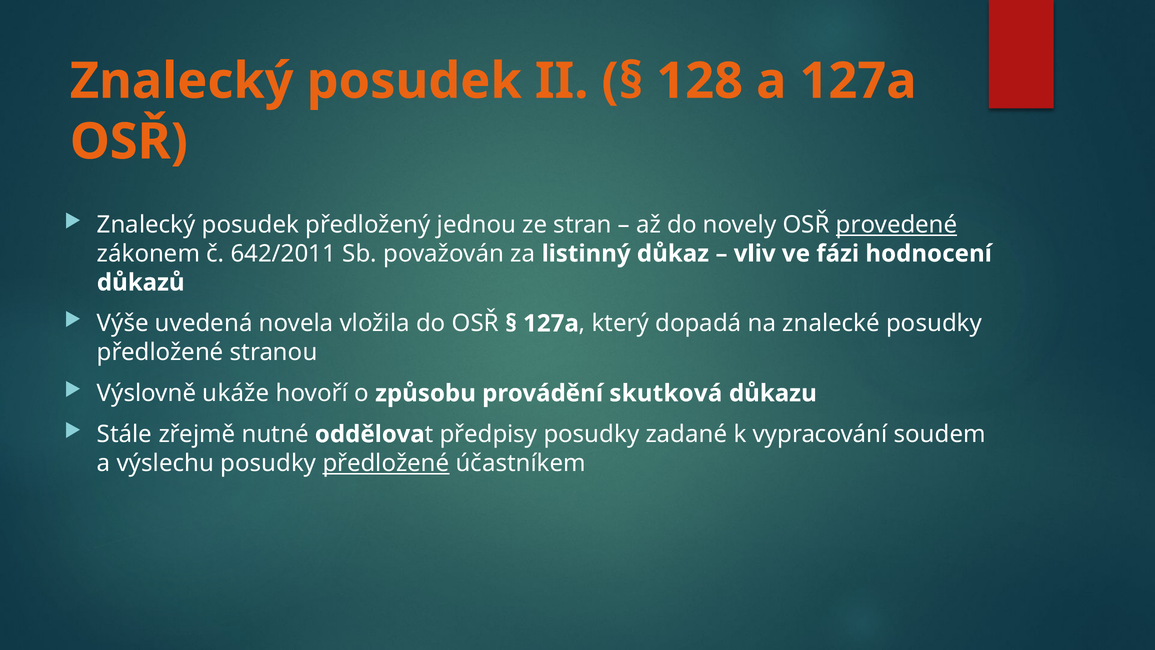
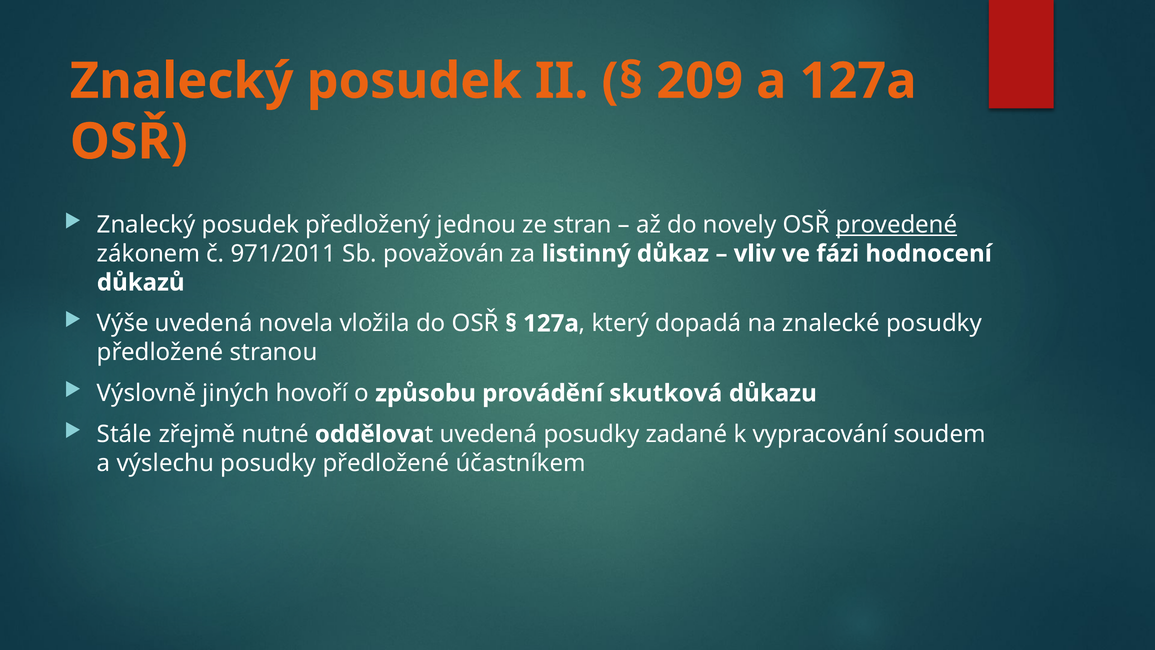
128: 128 -> 209
642/2011: 642/2011 -> 971/2011
ukáže: ukáže -> jiných
předpisy at (488, 434): předpisy -> uvedená
předložené at (386, 463) underline: present -> none
